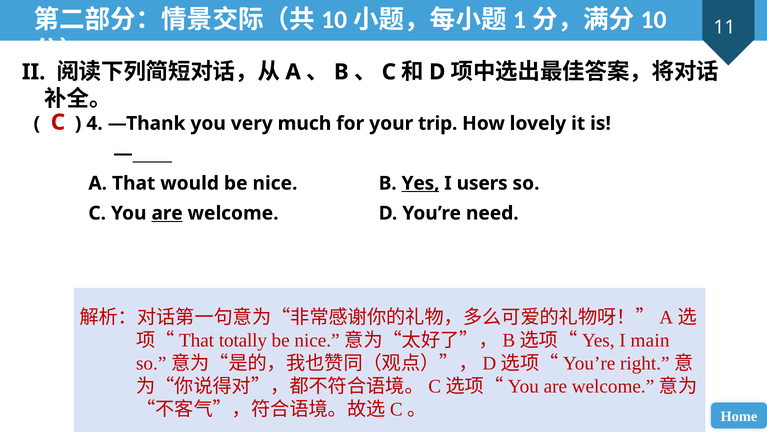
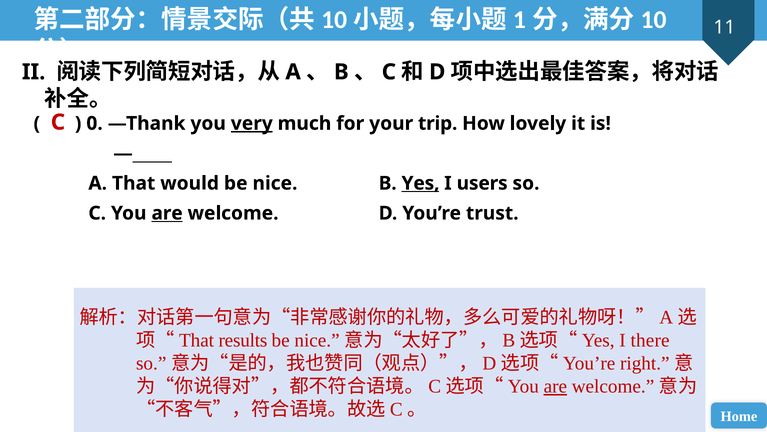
4: 4 -> 0
very underline: none -> present
need: need -> trust
totally: totally -> results
main: main -> there
are at (555, 386) underline: none -> present
